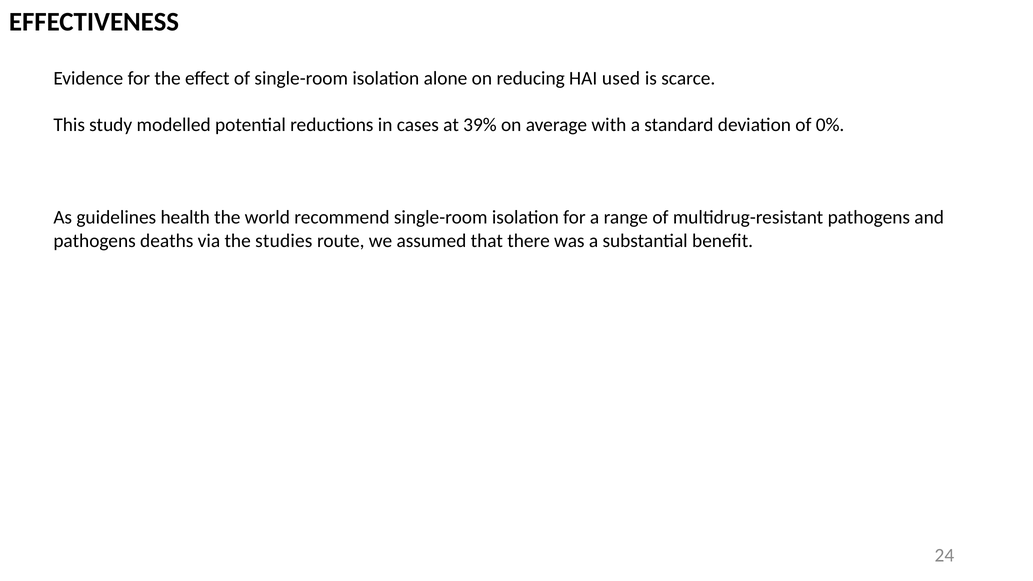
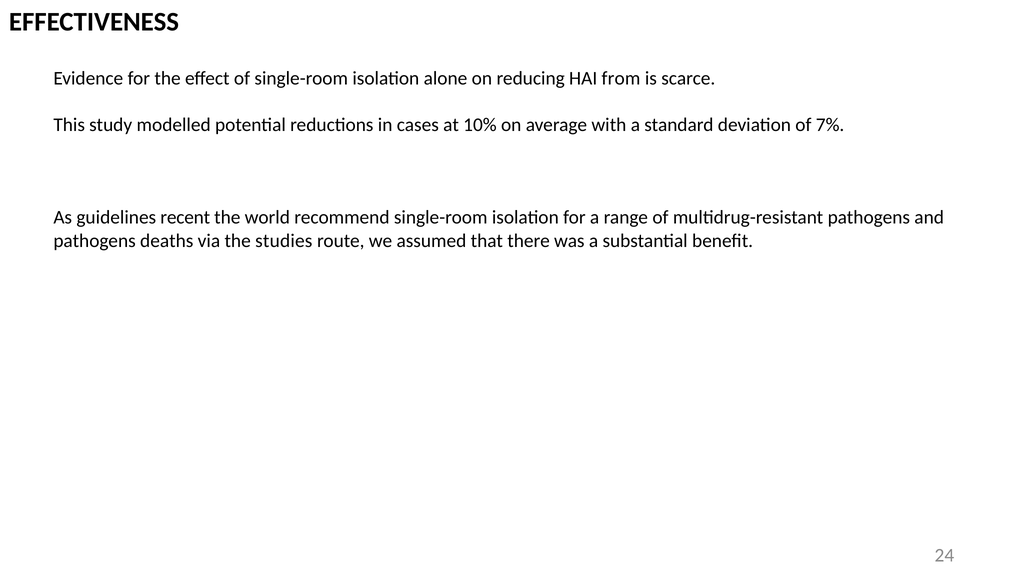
used: used -> from
39%: 39% -> 10%
0%: 0% -> 7%
health: health -> recent
